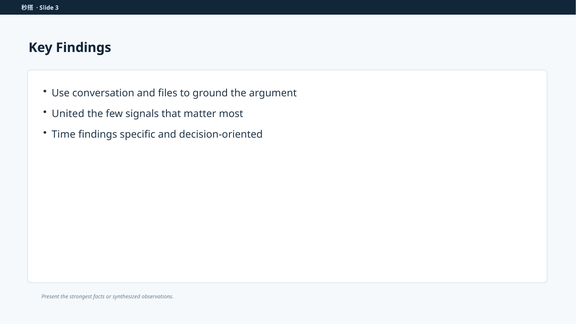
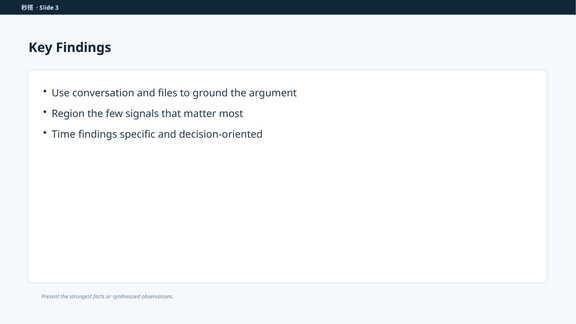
United: United -> Region
